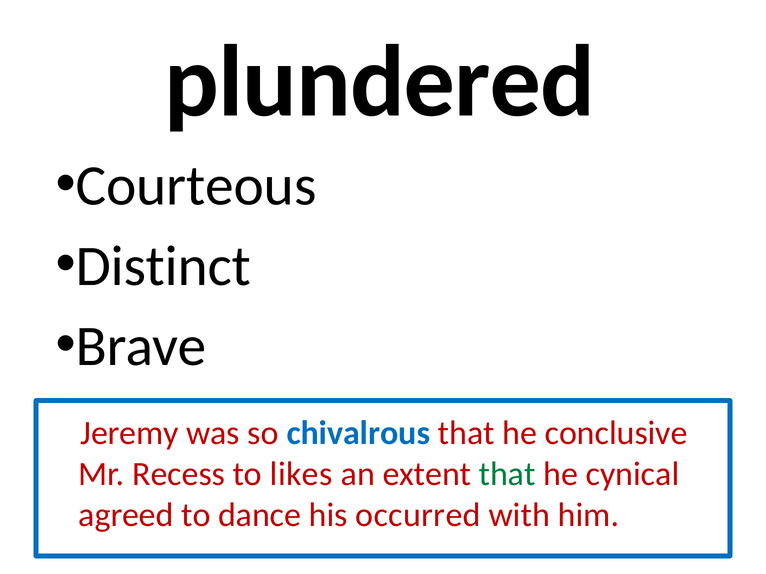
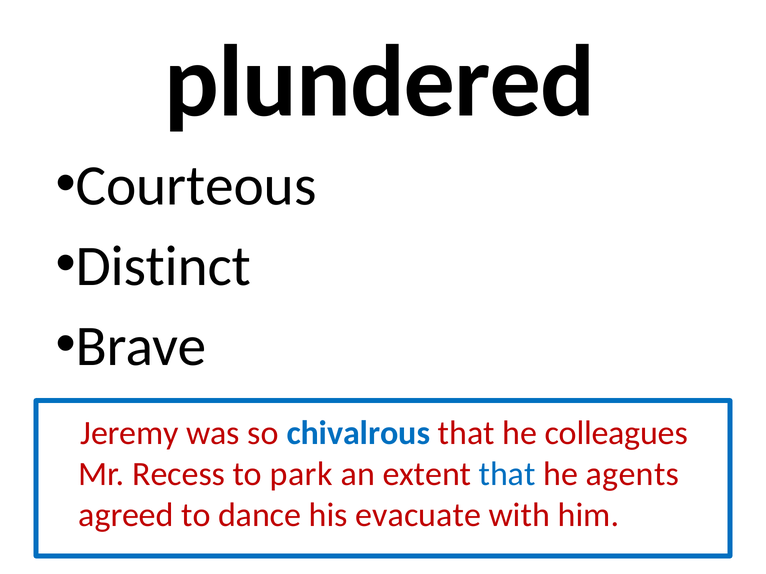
conclusive: conclusive -> colleagues
likes: likes -> park
that at (507, 474) colour: green -> blue
cynical: cynical -> agents
occurred: occurred -> evacuate
